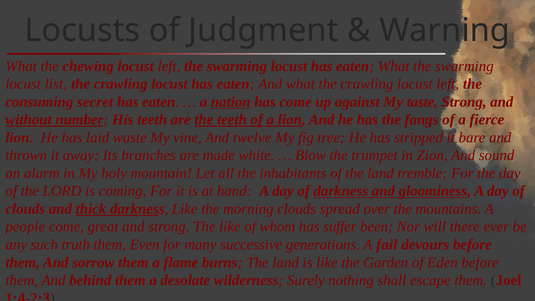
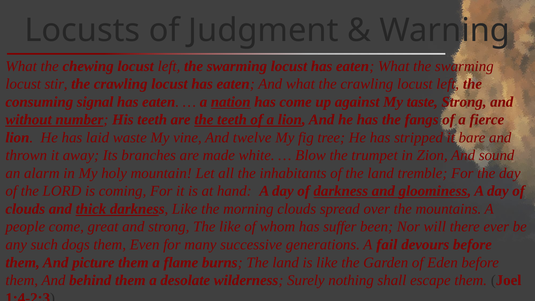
list: list -> stir
secret: secret -> signal
truth: truth -> dogs
sorrow: sorrow -> picture
